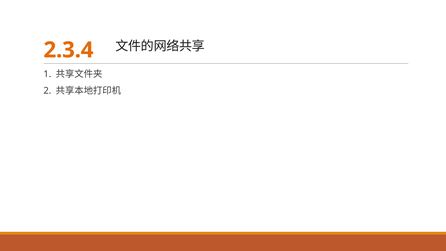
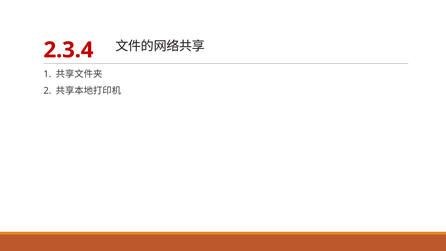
2.3.4 colour: orange -> red
